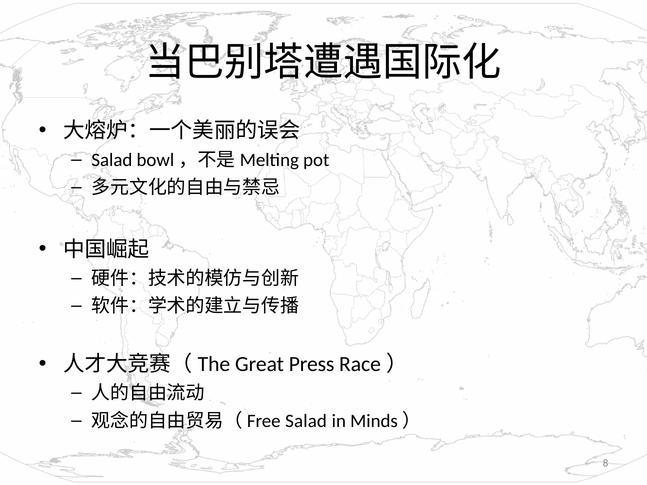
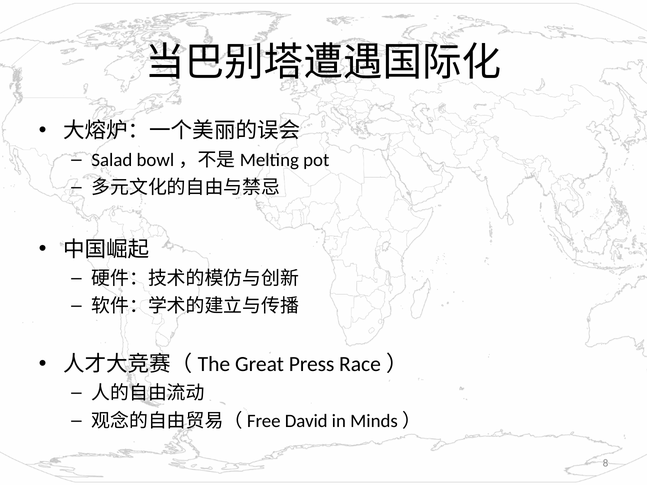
Salad at (306, 421): Salad -> David
